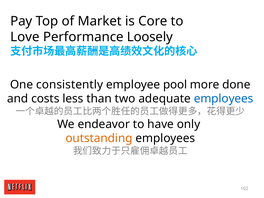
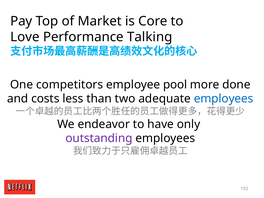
Loosely: Loosely -> Talking
consistently: consistently -> competitors
outstanding colour: orange -> purple
